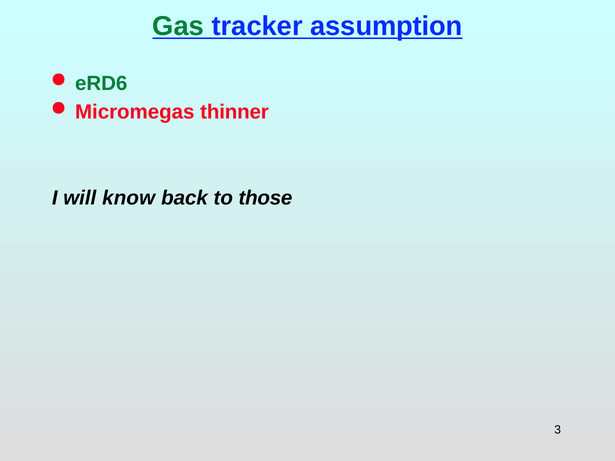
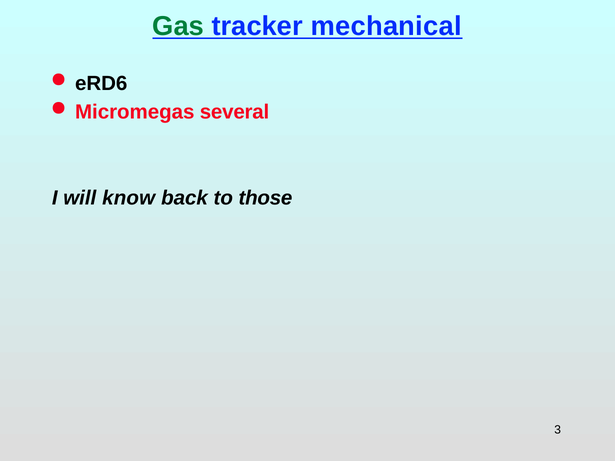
assumption: assumption -> mechanical
eRD6 colour: green -> black
thinner: thinner -> several
